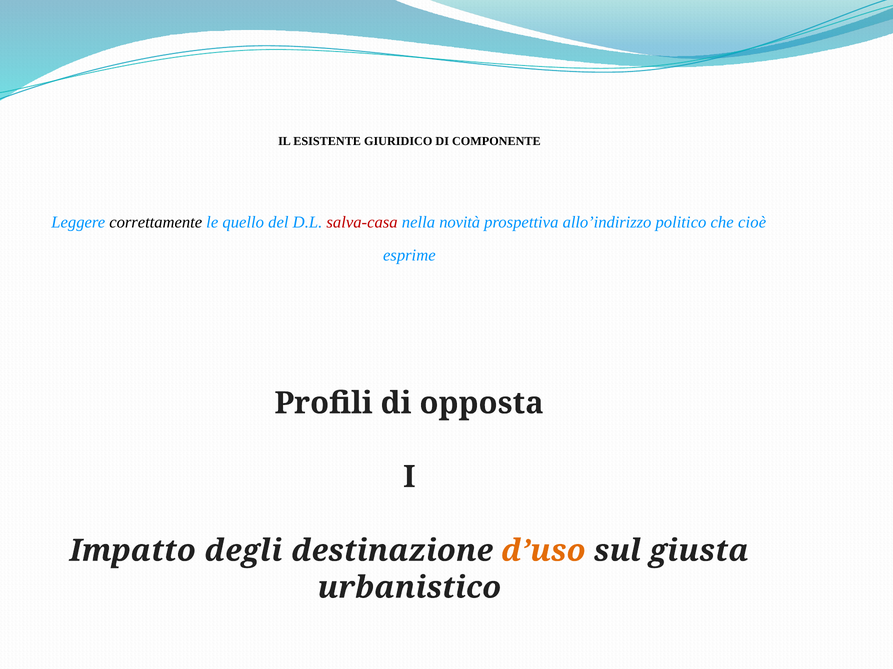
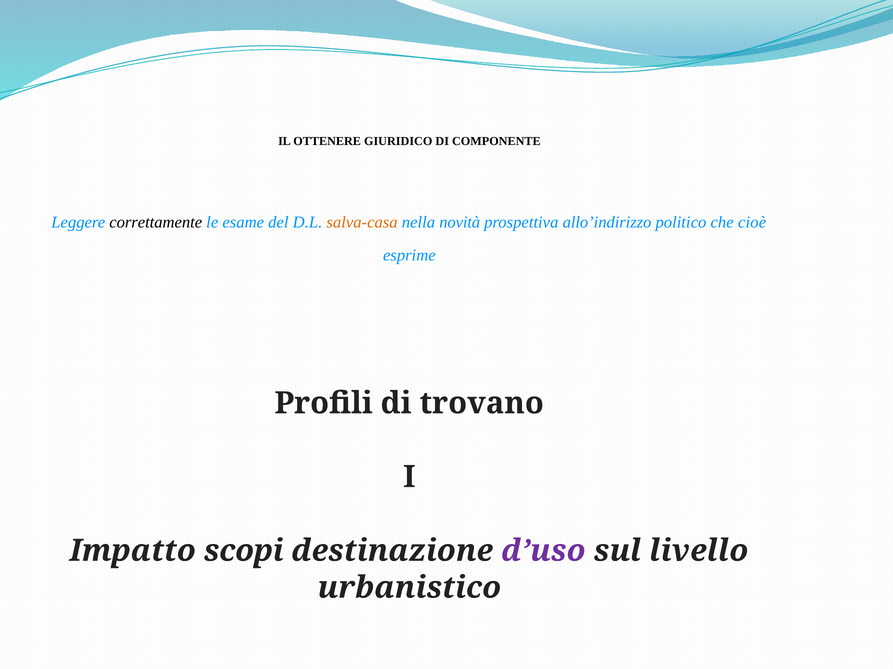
ESISTENTE: ESISTENTE -> OTTENERE
quello: quello -> esame
salva-casa colour: red -> orange
opposta: opposta -> trovano
degli: degli -> scopi
d’uso colour: orange -> purple
giusta: giusta -> livello
